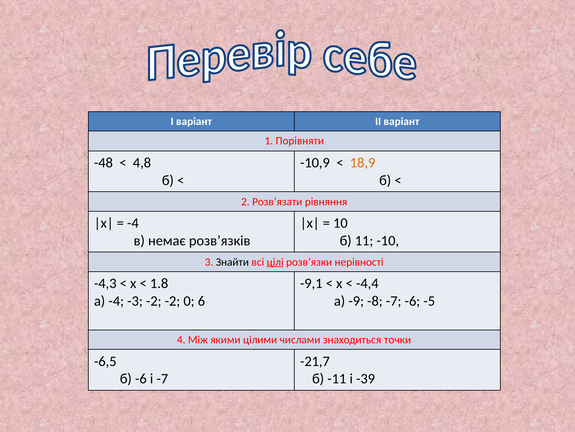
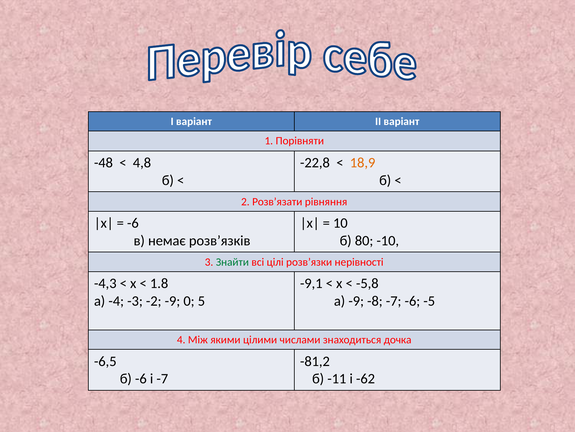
-10,9: -10,9 -> -22,8
-4 at (133, 223): -4 -> -6
11: 11 -> 80
Знайти colour: black -> green
цілі underline: present -> none
-4,4: -4,4 -> -5,8
-2 -2: -2 -> -9
6: 6 -> 5
точки: точки -> дочка
-21,7: -21,7 -> -81,2
-39: -39 -> -62
